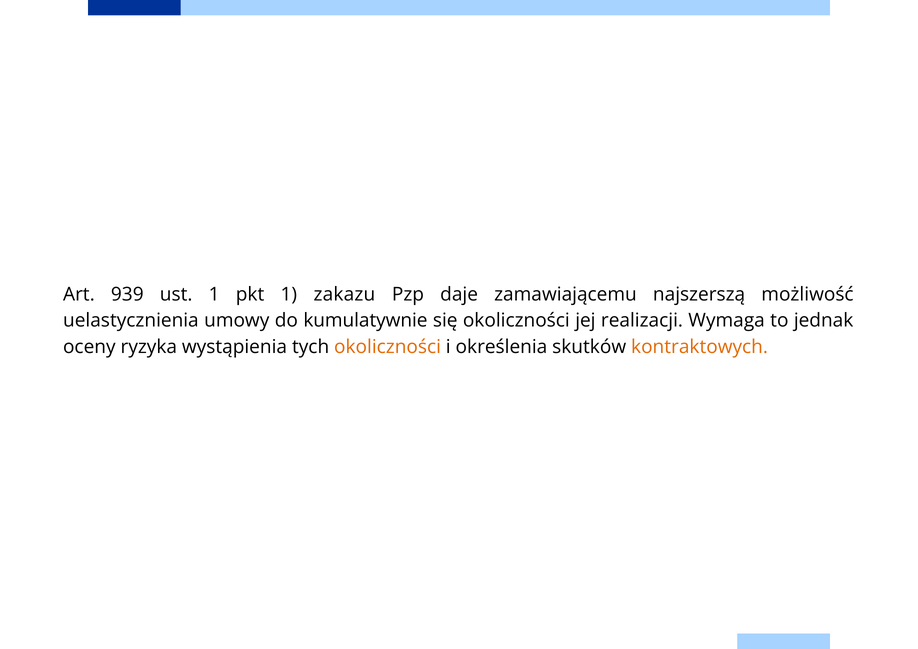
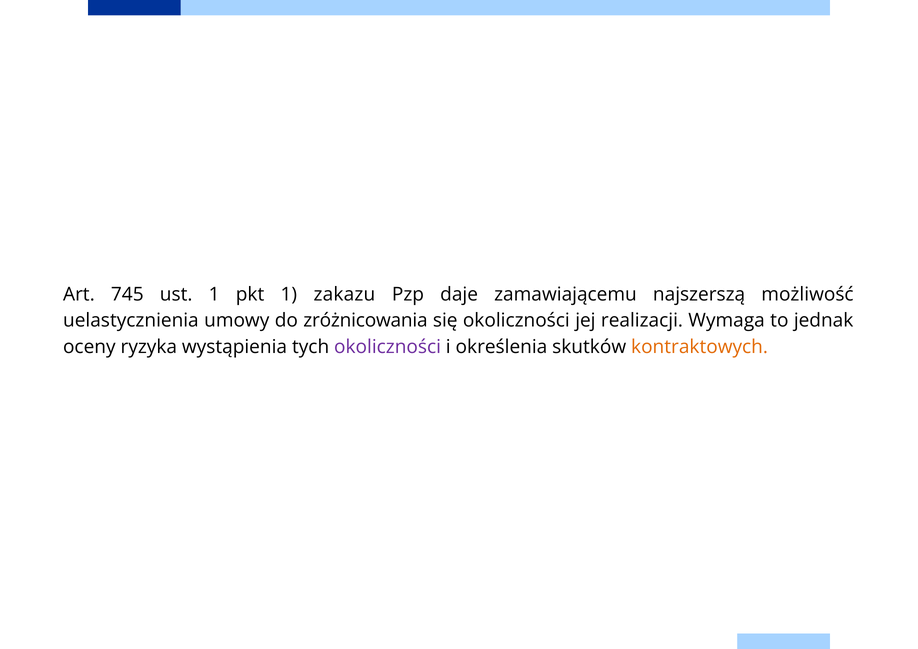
939: 939 -> 745
kumulatywnie: kumulatywnie -> zróżnicowania
okoliczności at (388, 347) colour: orange -> purple
